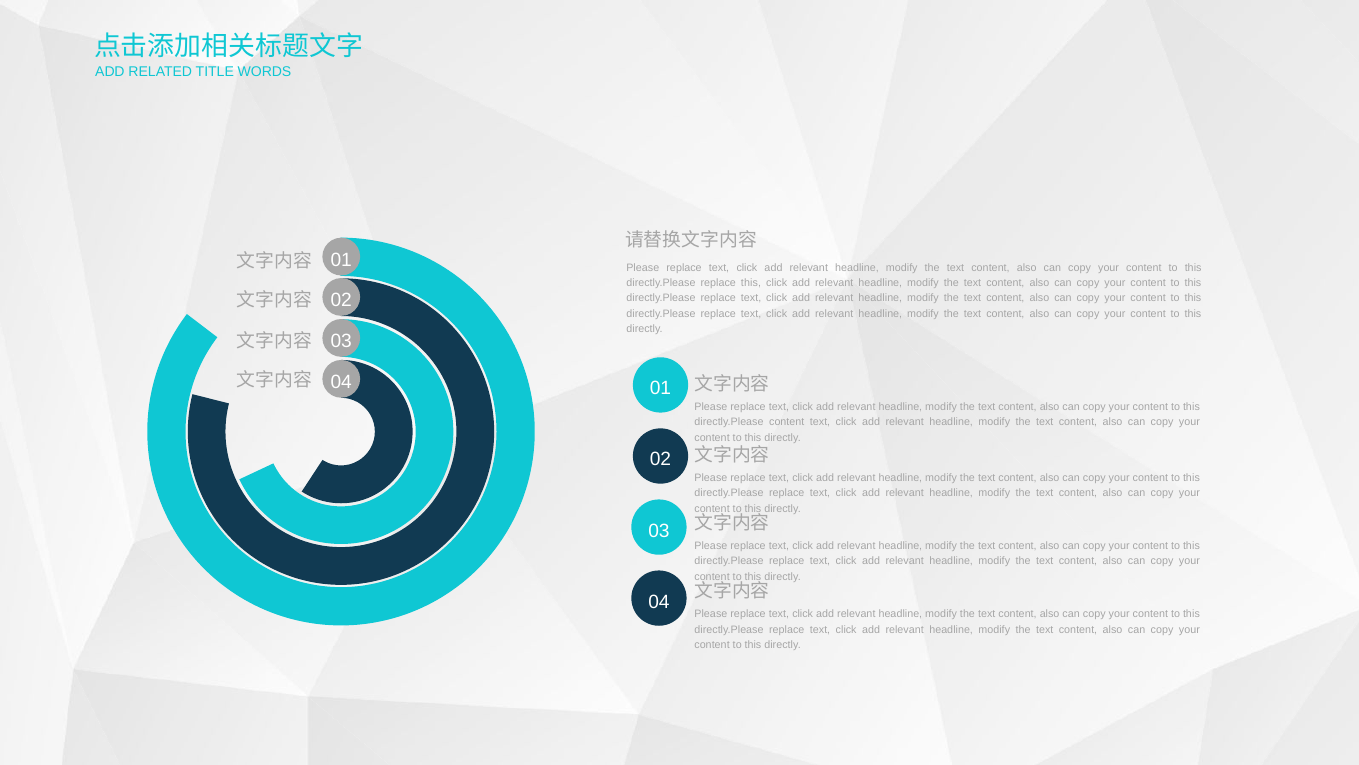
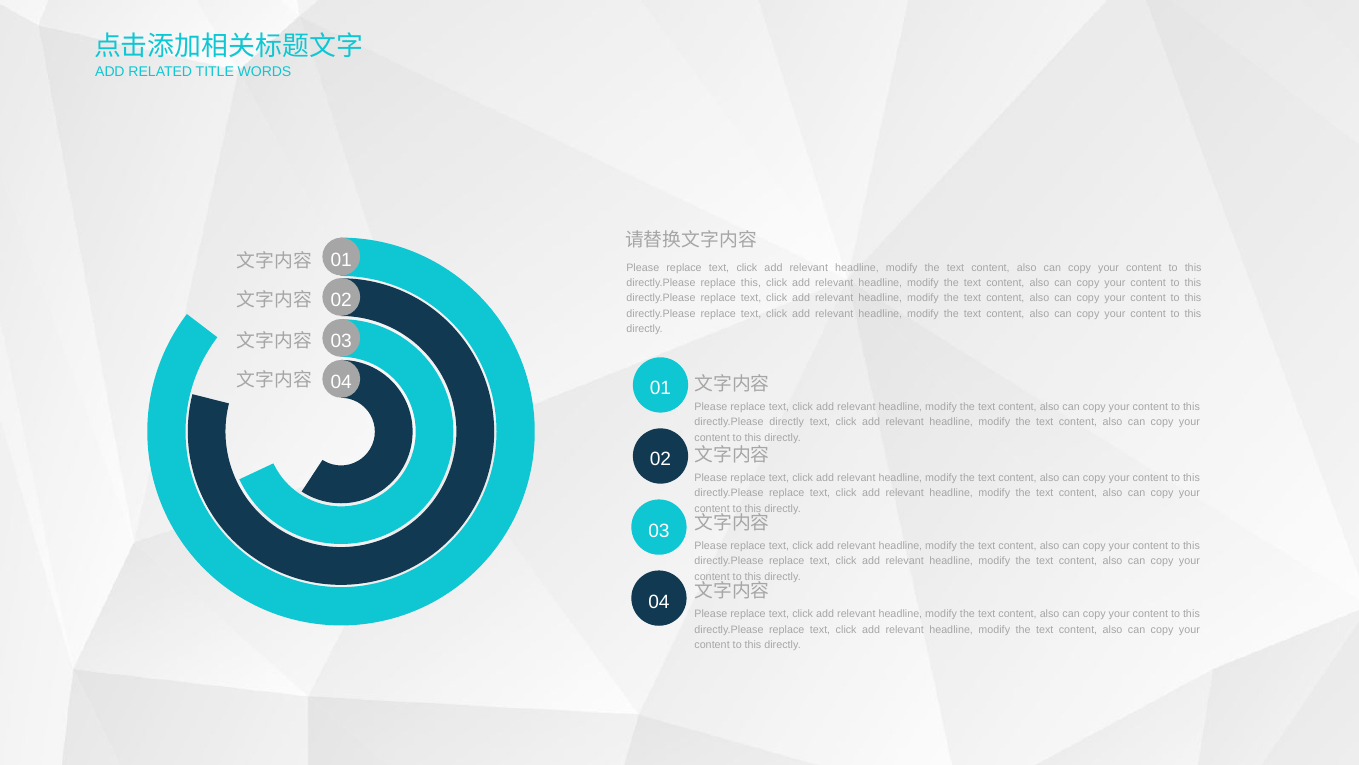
directly.Please content: content -> directly
